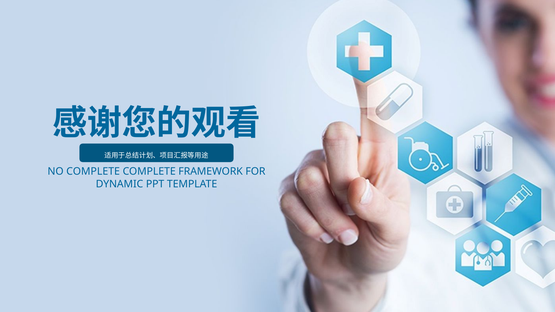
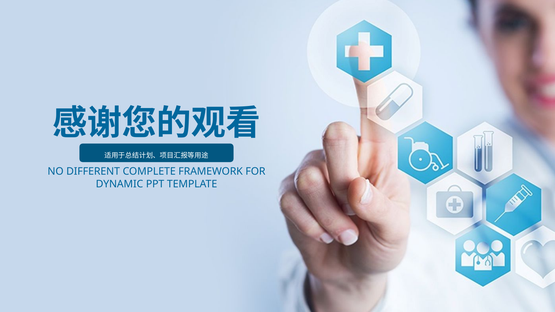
NO COMPLETE: COMPLETE -> DIFFERENT
